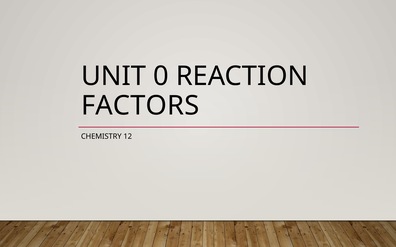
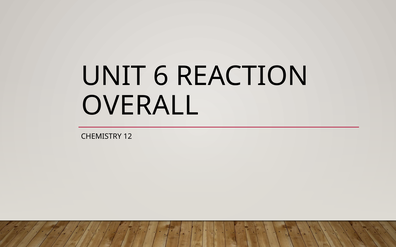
0: 0 -> 6
FACTORS: FACTORS -> OVERALL
